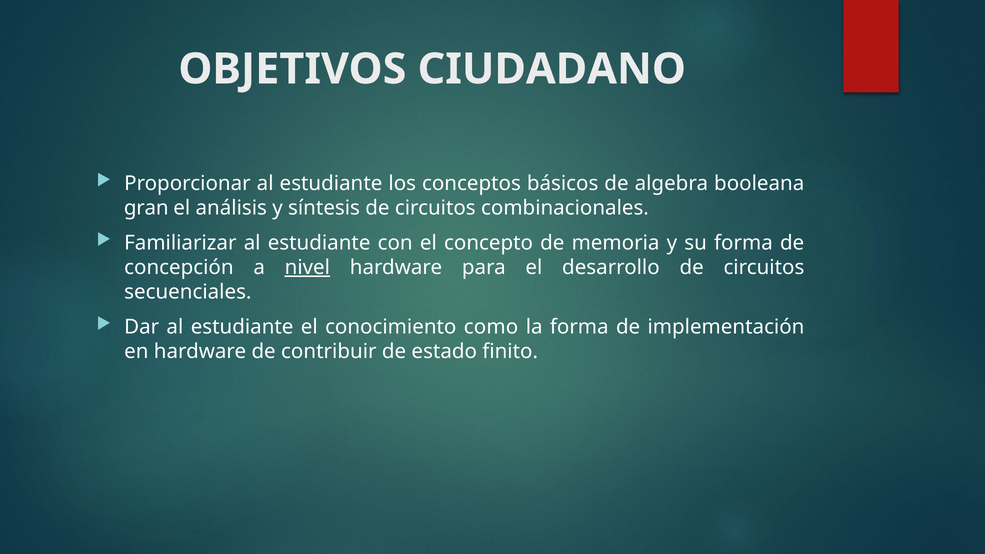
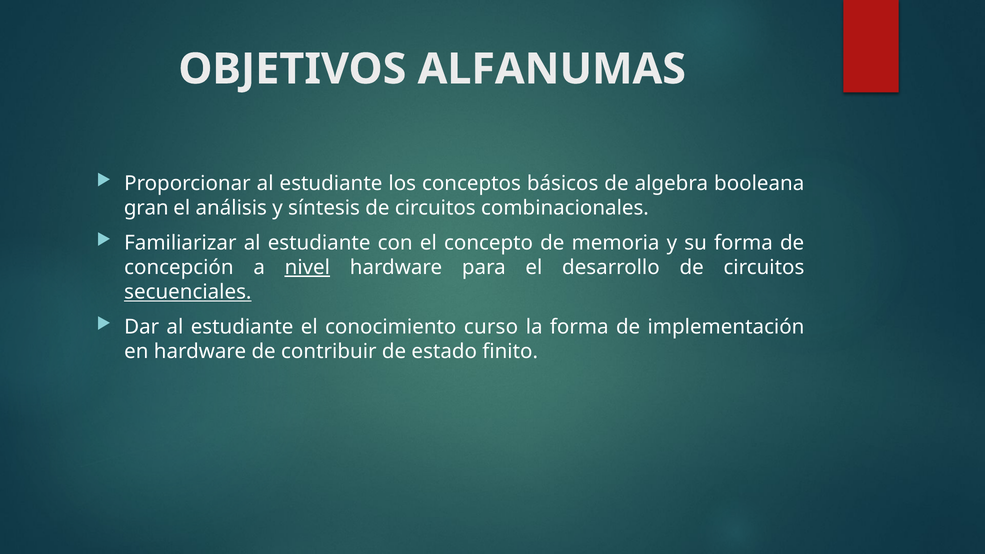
CIUDADANO: CIUDADANO -> ALFANUMAS
secuenciales underline: none -> present
como: como -> curso
